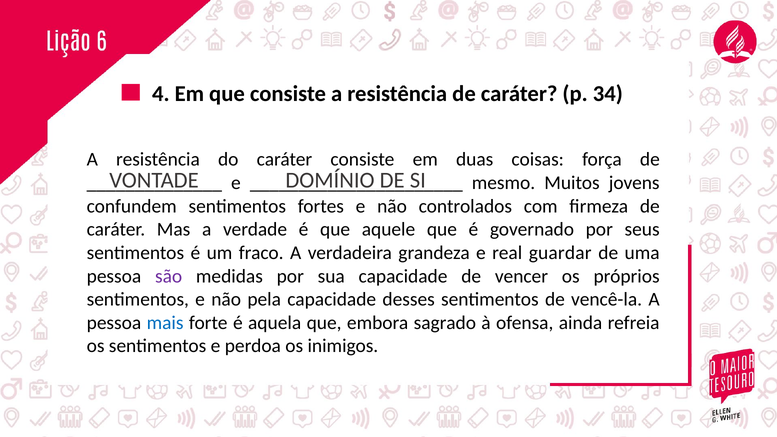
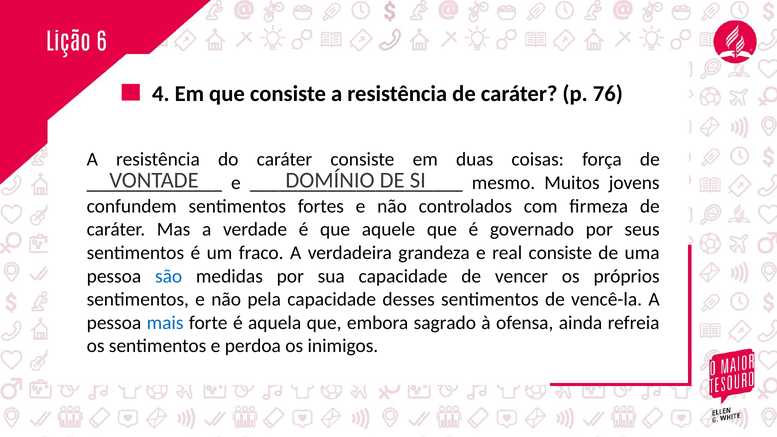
34: 34 -> 76
real guardar: guardar -> consiste
são colour: purple -> blue
